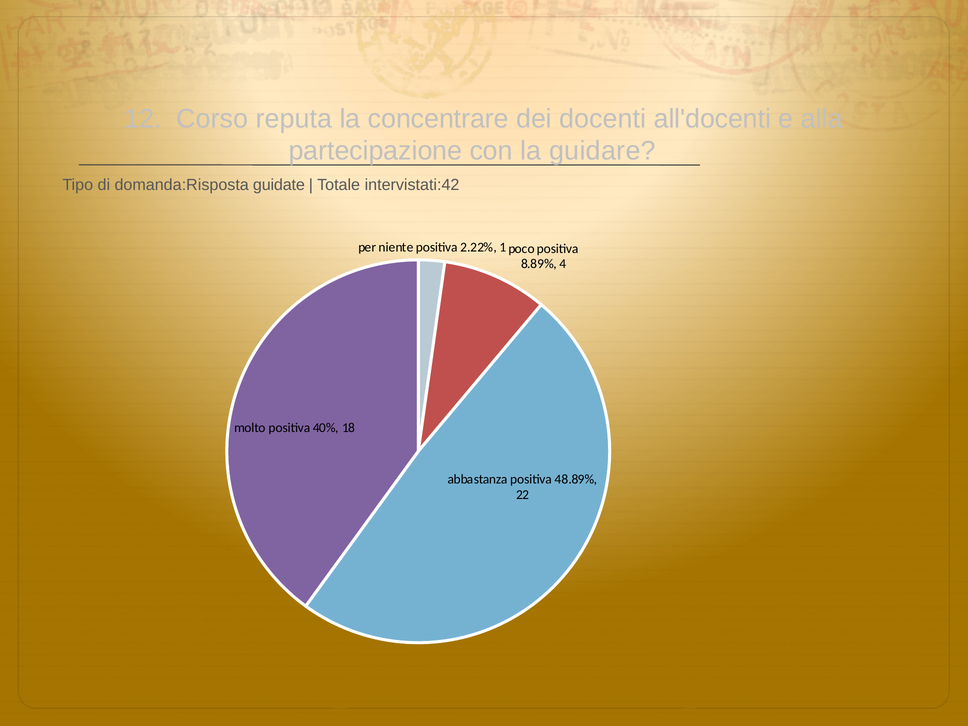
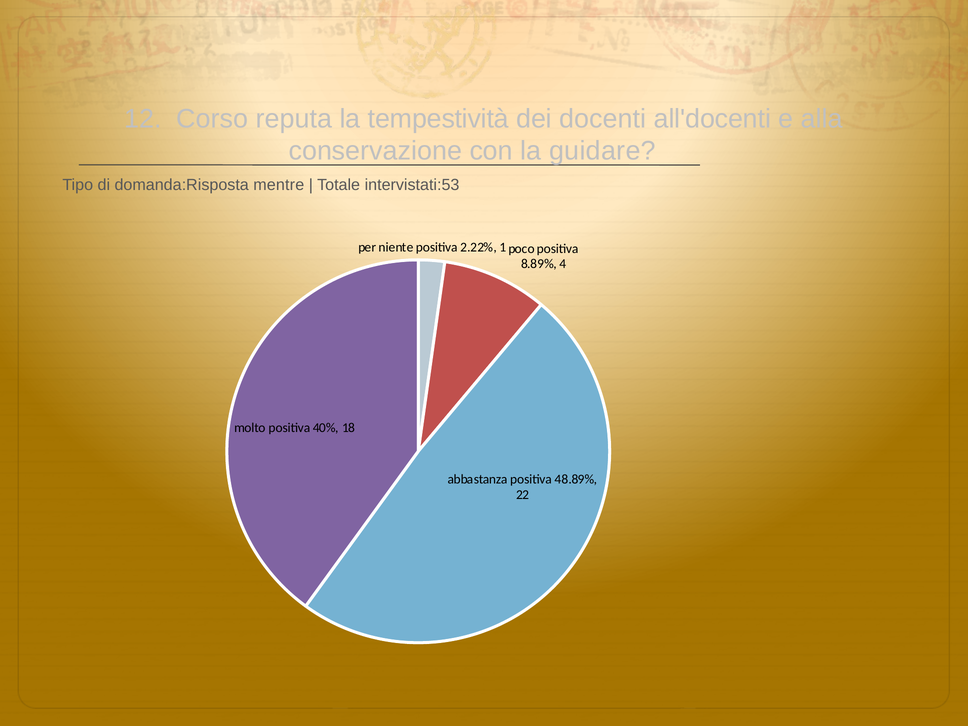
concentrare: concentrare -> tempestività
partecipazione: partecipazione -> conservazione
guidate: guidate -> mentre
intervistati:42: intervistati:42 -> intervistati:53
